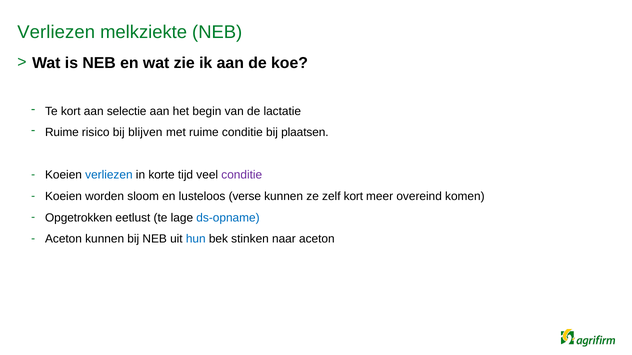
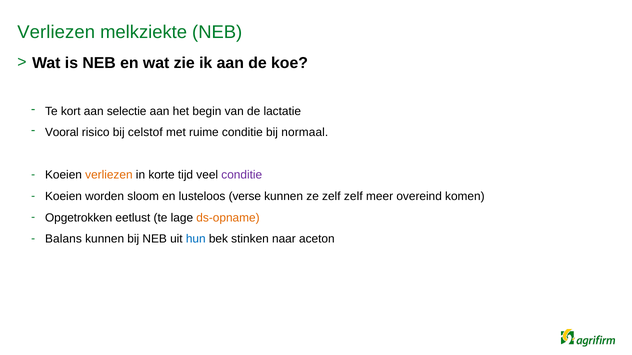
Ruime at (62, 133): Ruime -> Vooral
blijven: blijven -> celstof
plaatsen: plaatsen -> normaal
verliezen at (109, 175) colour: blue -> orange
zelf kort: kort -> zelf
ds-opname colour: blue -> orange
Aceton at (64, 239): Aceton -> Balans
